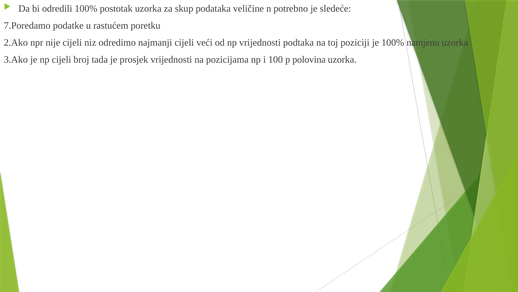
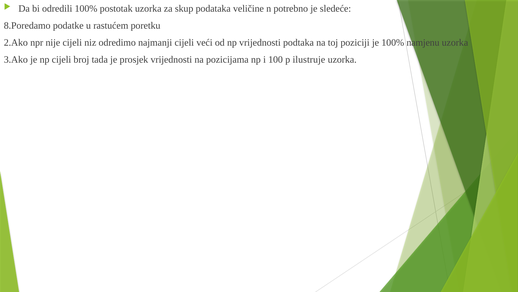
7.Poredamo: 7.Poredamo -> 8.Poredamo
polovina: polovina -> ilustruje
